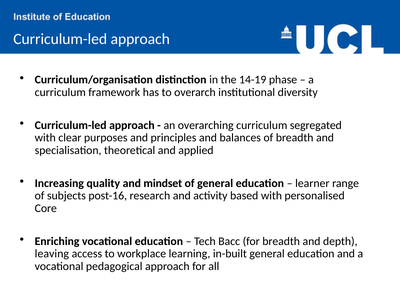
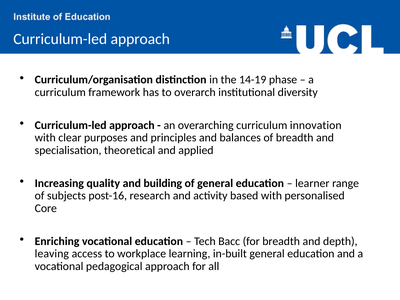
segregated: segregated -> innovation
mindset: mindset -> building
